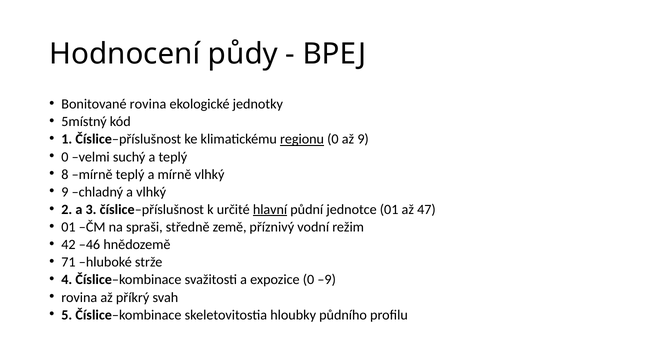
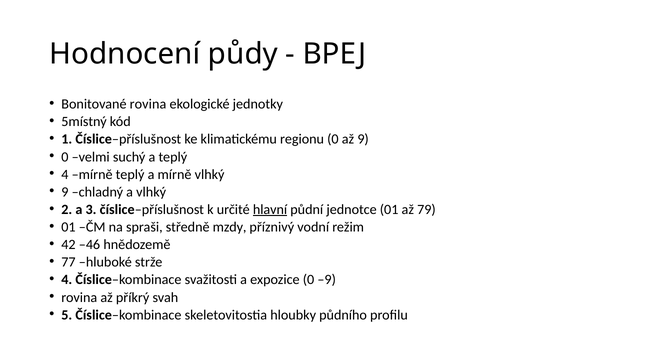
regionu underline: present -> none
8 at (65, 175): 8 -> 4
47: 47 -> 79
země: země -> mzdy
71: 71 -> 77
